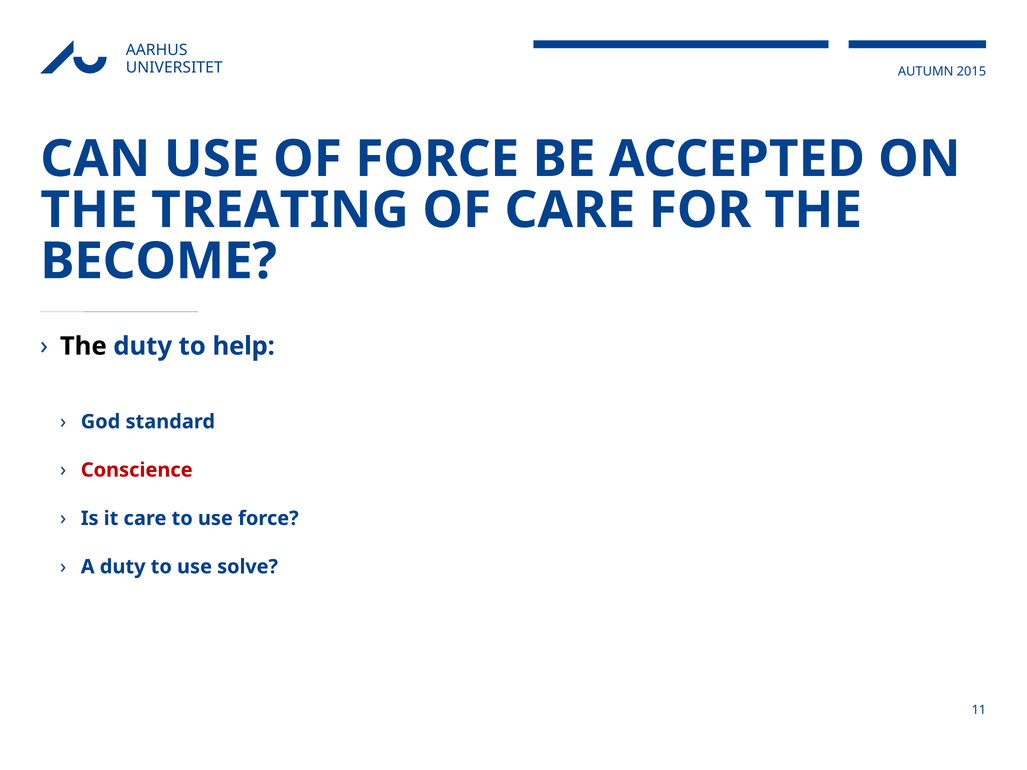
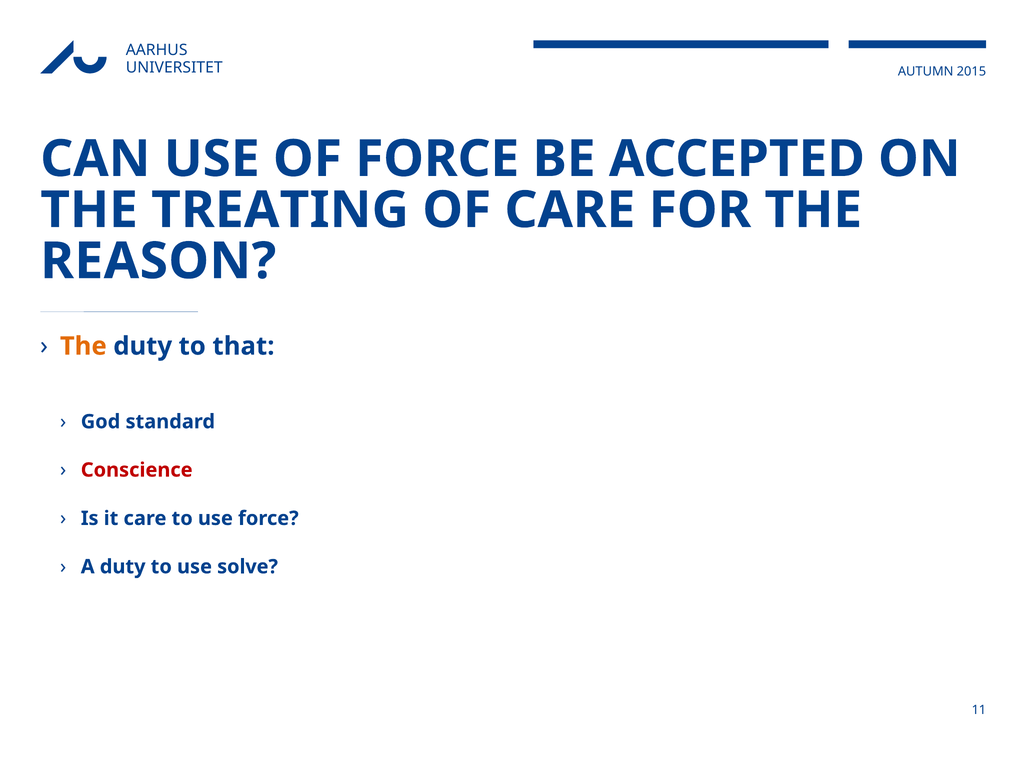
BECOME: BECOME -> REASON
The at (83, 346) colour: black -> orange
help: help -> that
